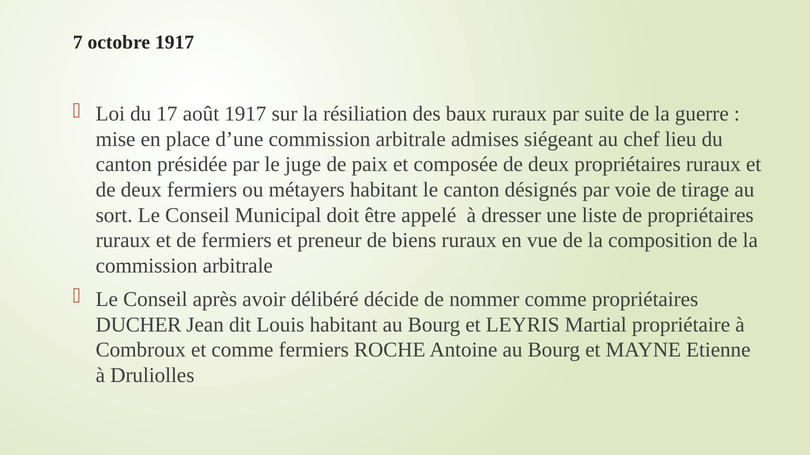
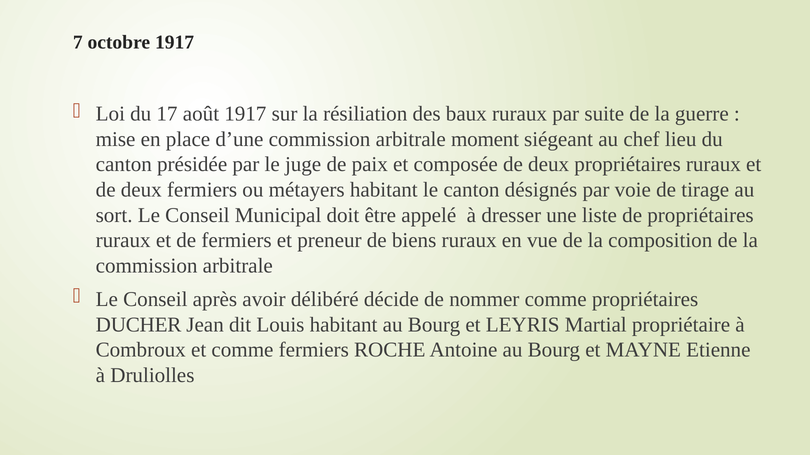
admises: admises -> moment
